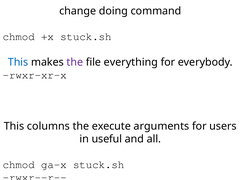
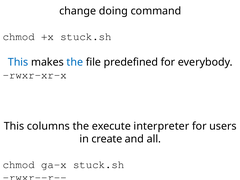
the at (75, 62) colour: purple -> blue
everything: everything -> predefined
arguments: arguments -> interpreter
useful: useful -> create
